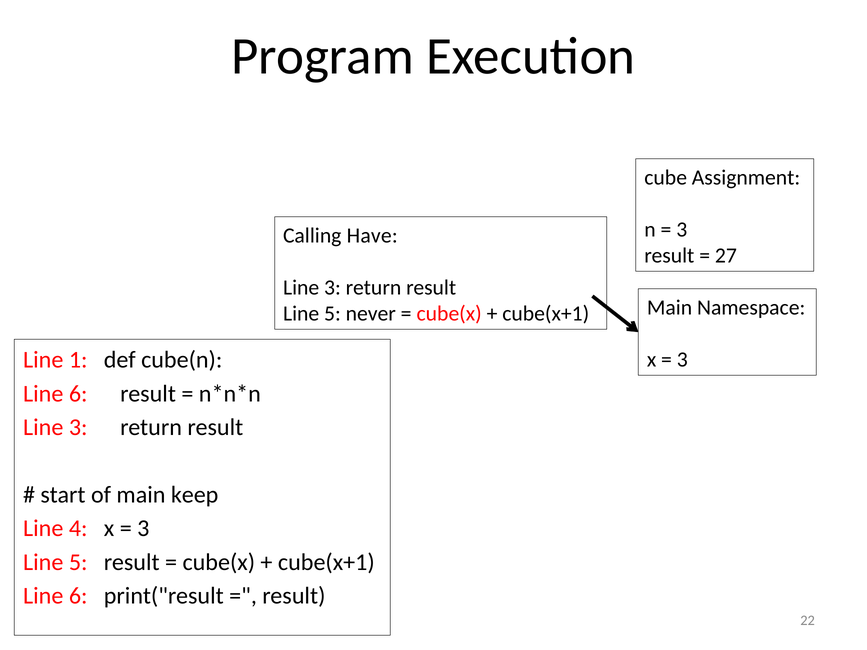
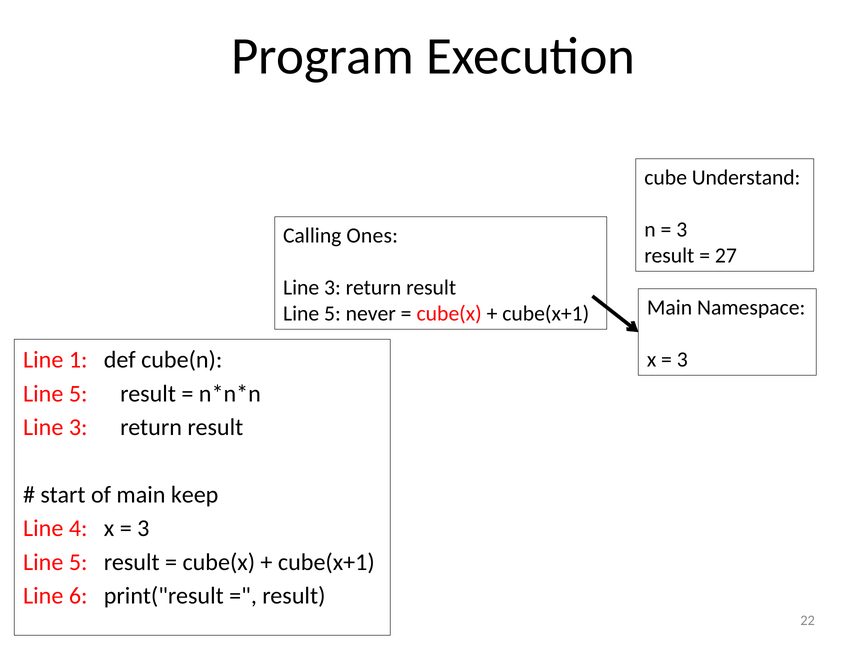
Assignment: Assignment -> Understand
Have: Have -> Ones
6 at (78, 394): 6 -> 5
